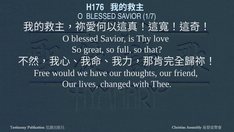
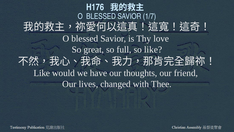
so that: that -> like
Free at (42, 73): Free -> Like
